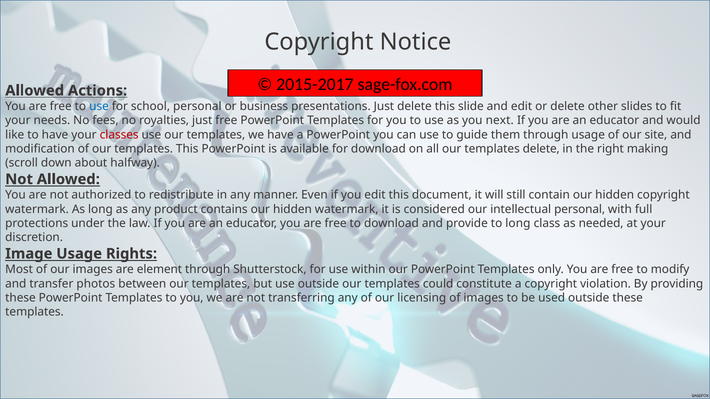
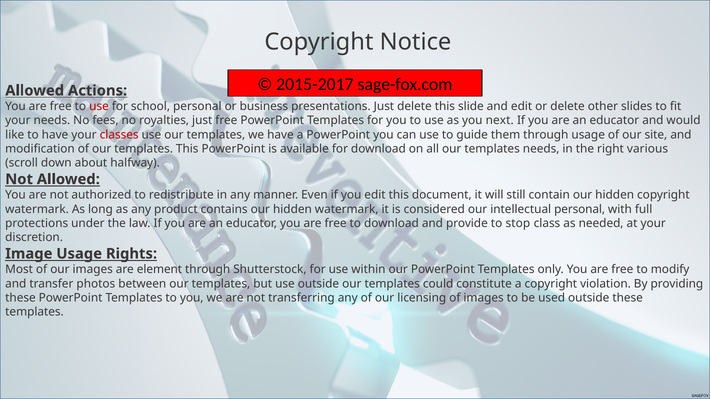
use at (99, 106) colour: blue -> red
templates delete: delete -> needs
making: making -> various
to long: long -> stop
